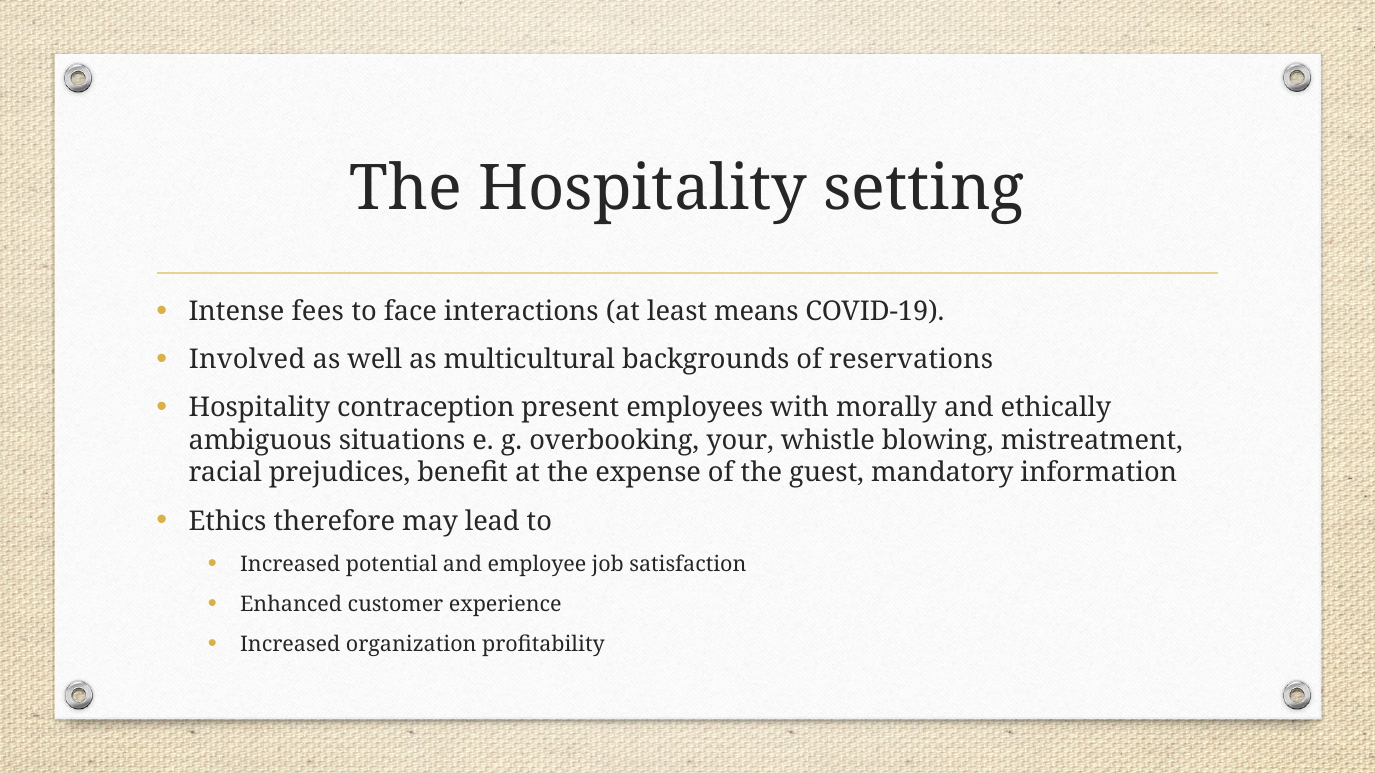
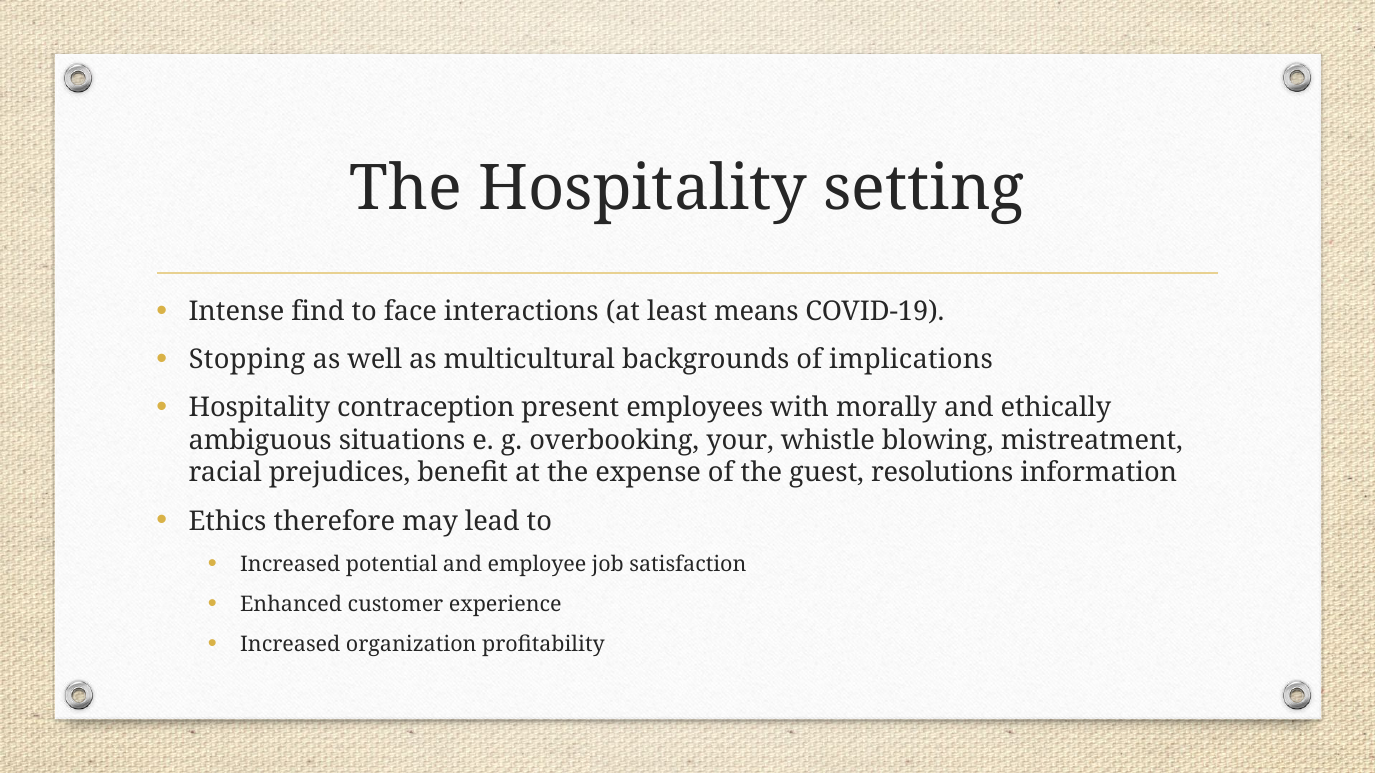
fees: fees -> find
Involved: Involved -> Stopping
reservations: reservations -> implications
mandatory: mandatory -> resolutions
